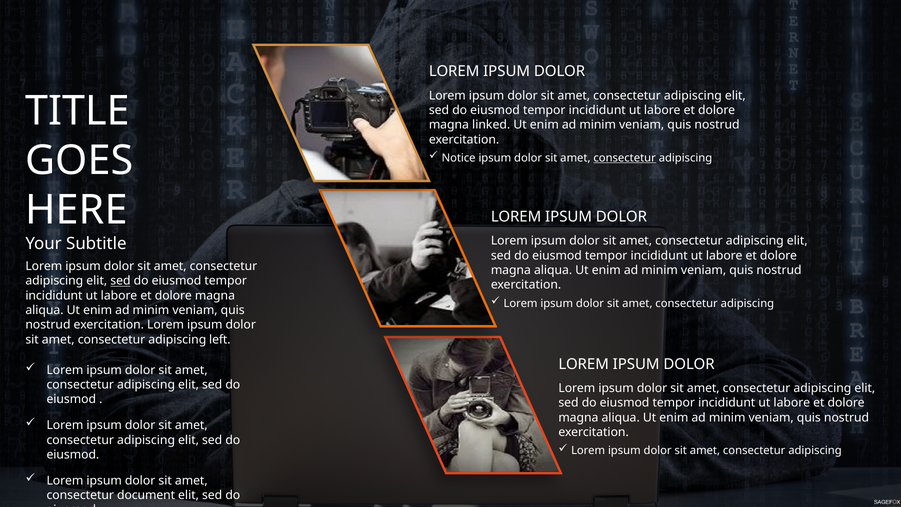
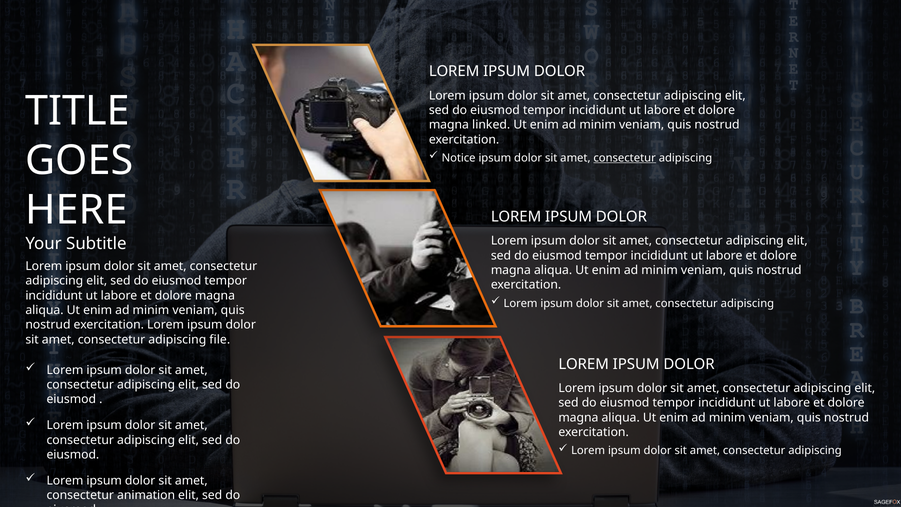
sed at (120, 281) underline: present -> none
left: left -> file
document: document -> animation
